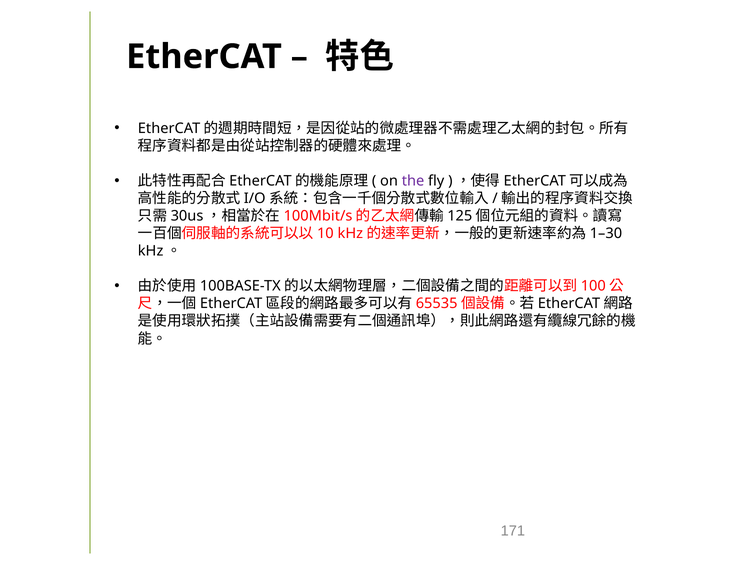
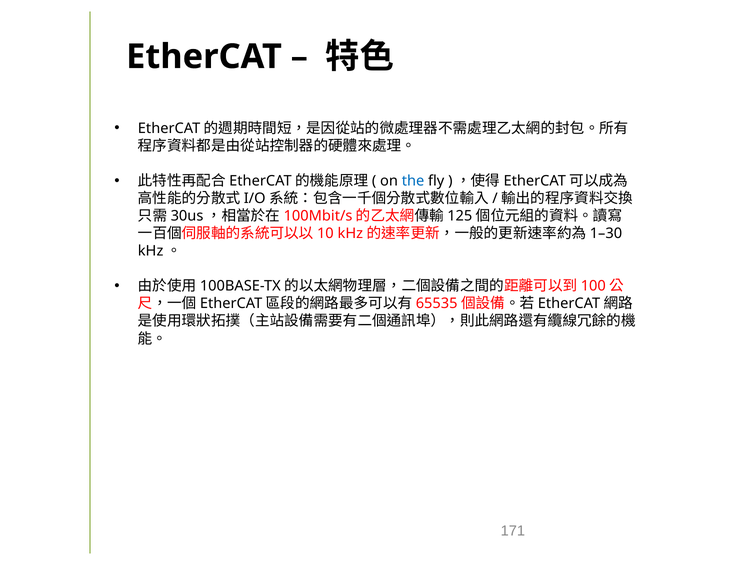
the colour: purple -> blue
